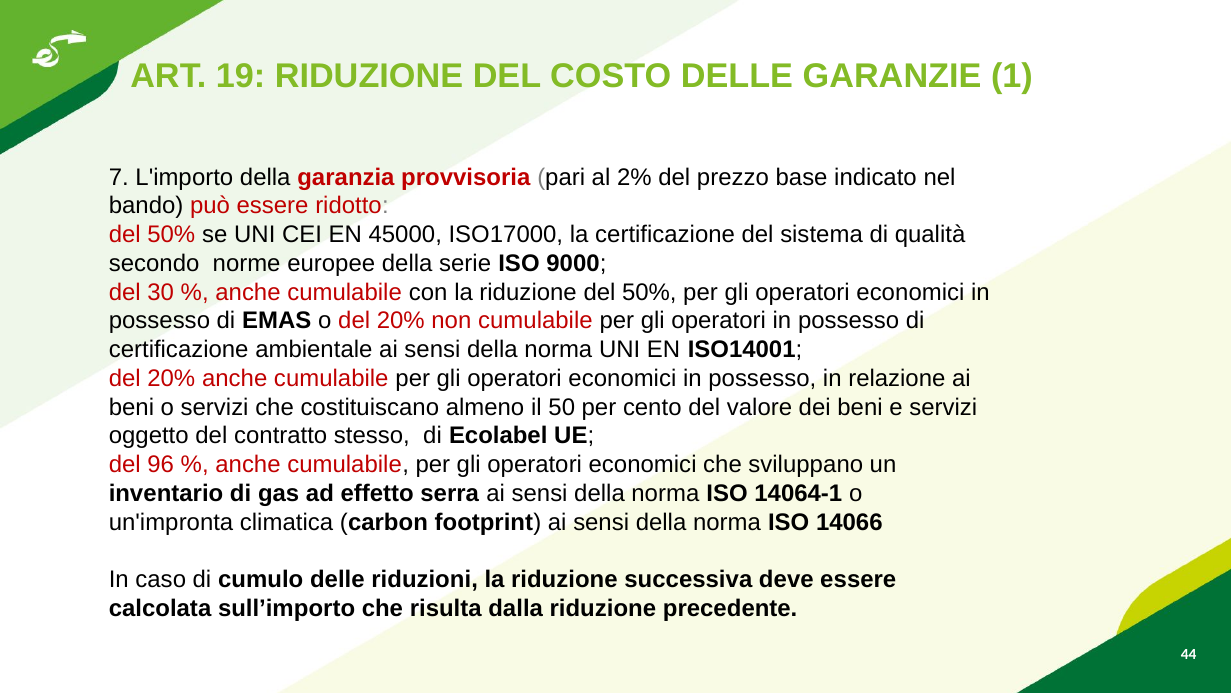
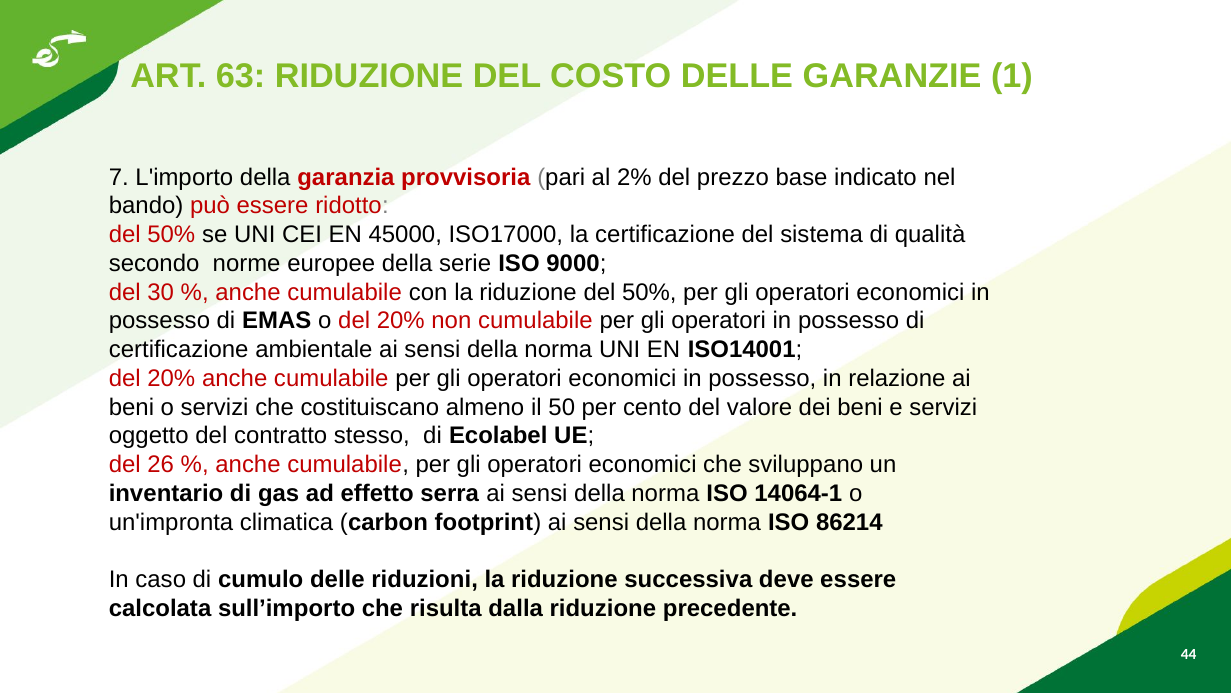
19: 19 -> 63
96: 96 -> 26
14066: 14066 -> 86214
